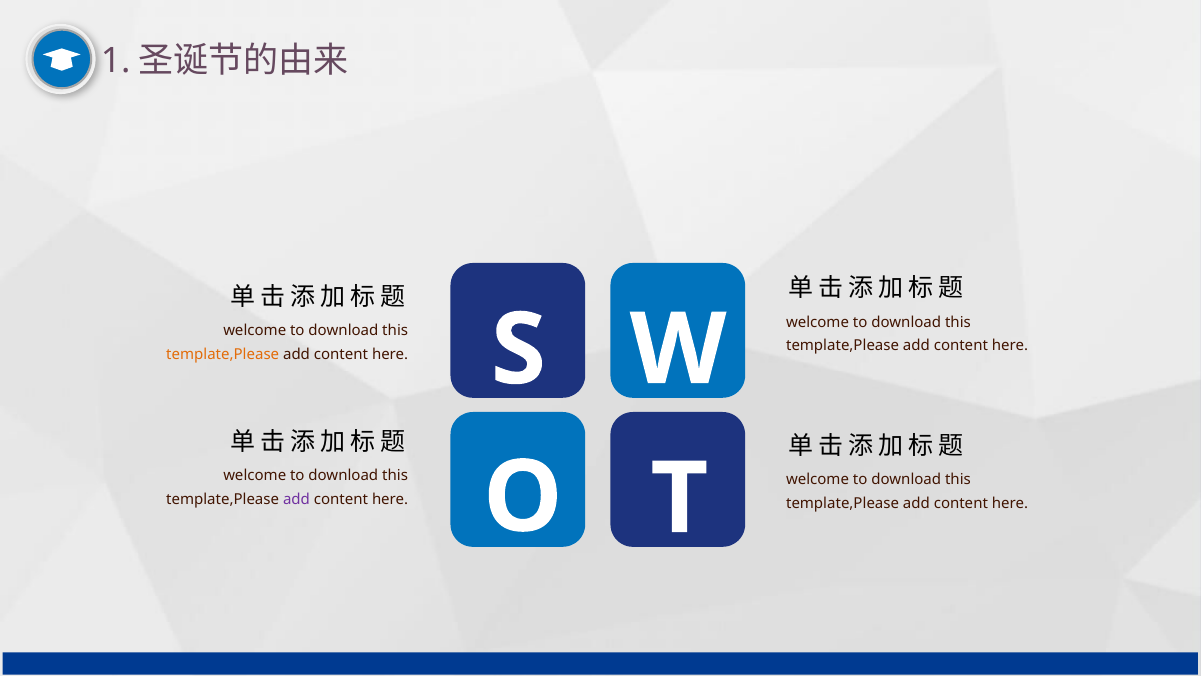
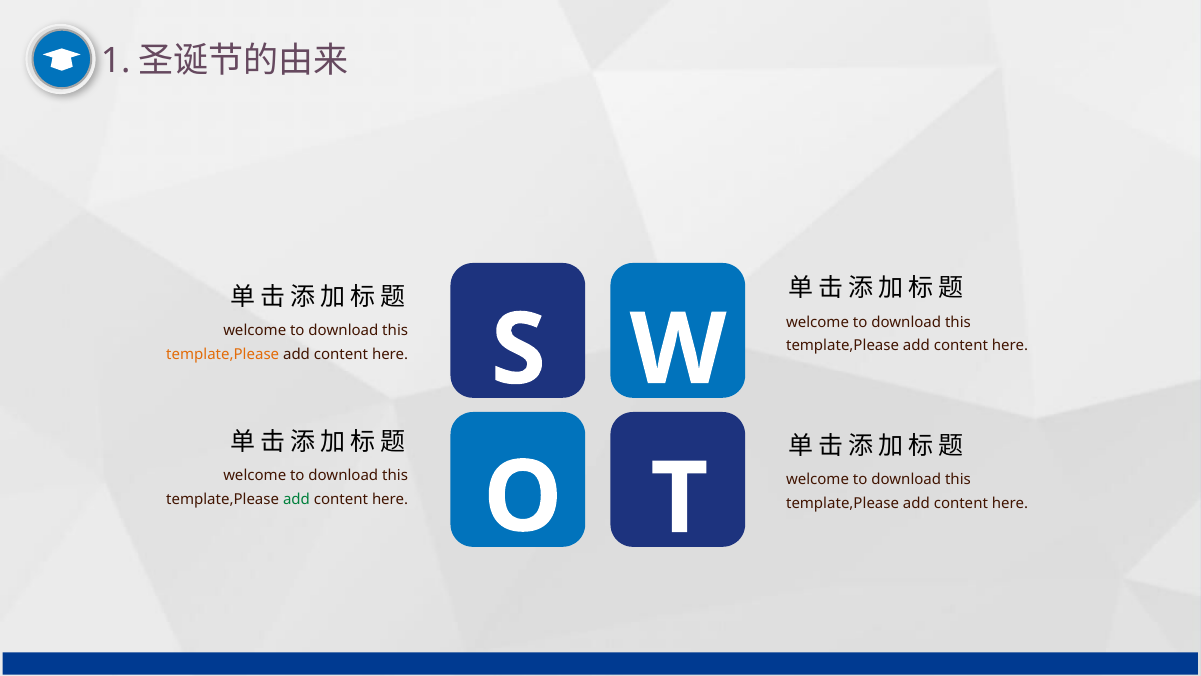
add at (296, 499) colour: purple -> green
